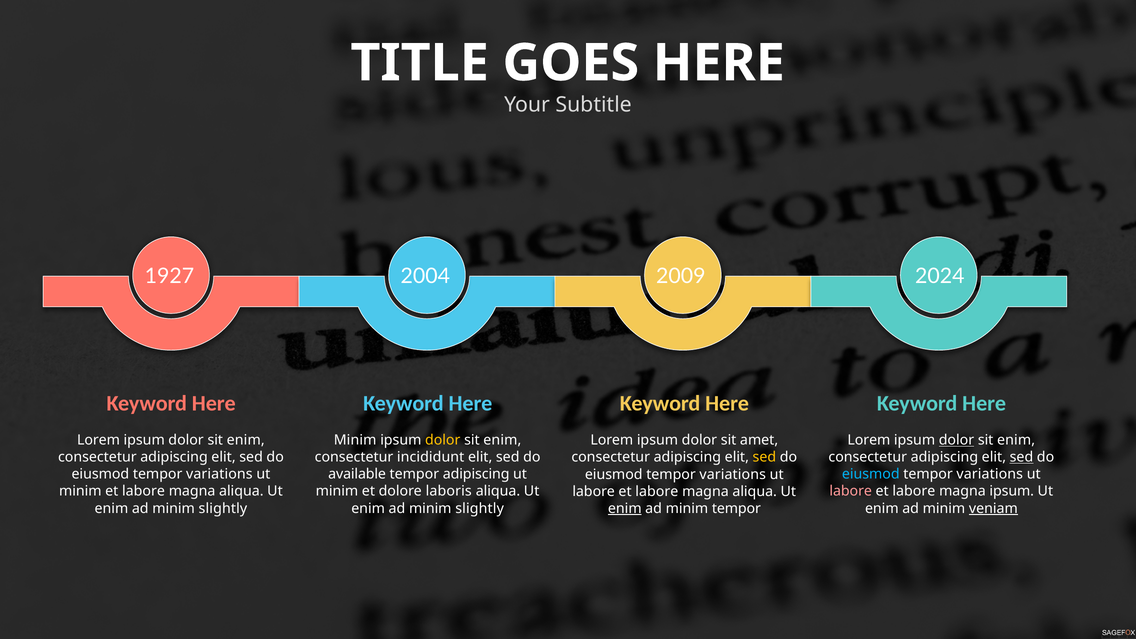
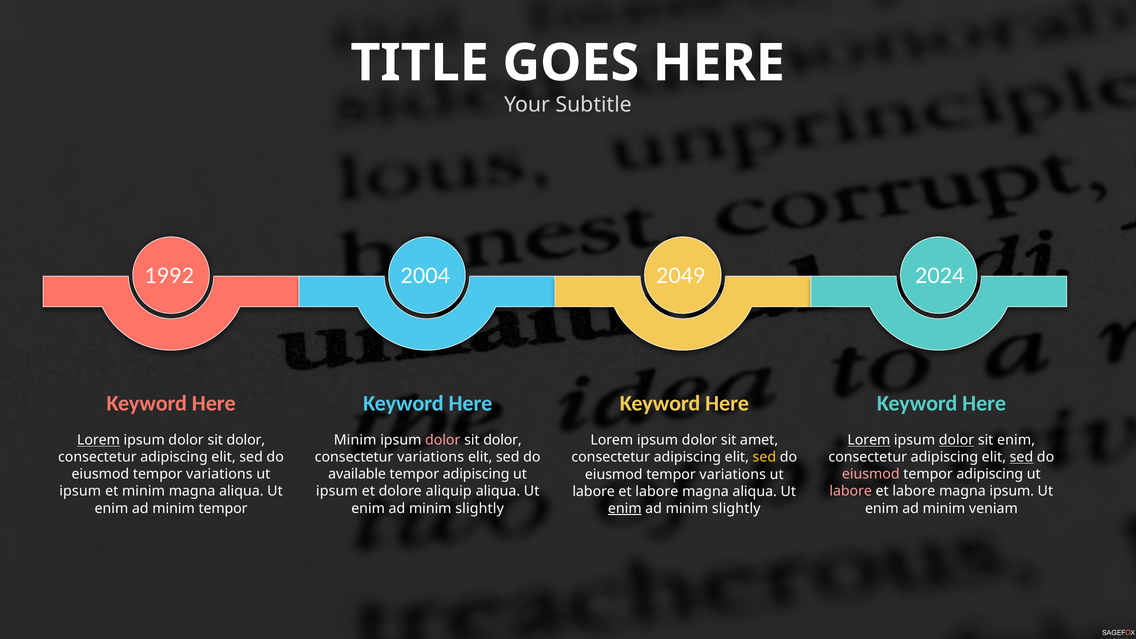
1927: 1927 -> 1992
2009: 2009 -> 2049
Lorem at (99, 440) underline: none -> present
enim at (246, 440): enim -> dolor
dolor at (443, 440) colour: yellow -> pink
enim at (502, 440): enim -> dolor
Lorem at (869, 440) underline: none -> present
consectetur incididunt: incididunt -> variations
eiusmod at (871, 474) colour: light blue -> pink
variations at (990, 474): variations -> adipiscing
minim at (80, 491): minim -> ipsum
labore at (143, 491): labore -> minim
minim at (337, 491): minim -> ipsum
laboris: laboris -> aliquip
slightly at (223, 508): slightly -> tempor
veniam underline: present -> none
tempor at (736, 508): tempor -> slightly
